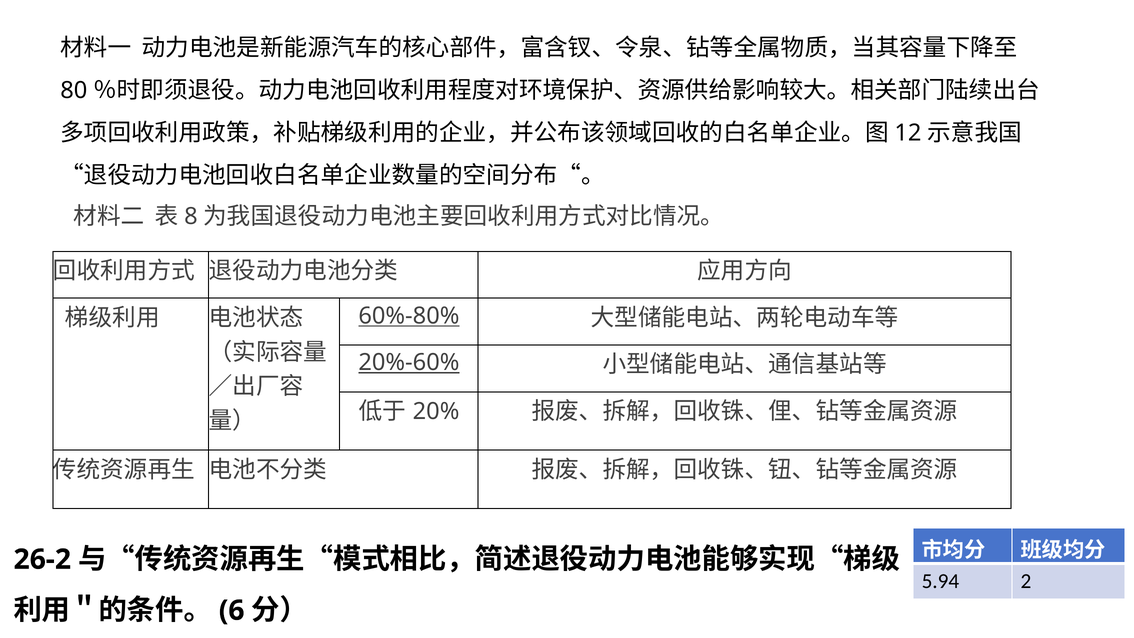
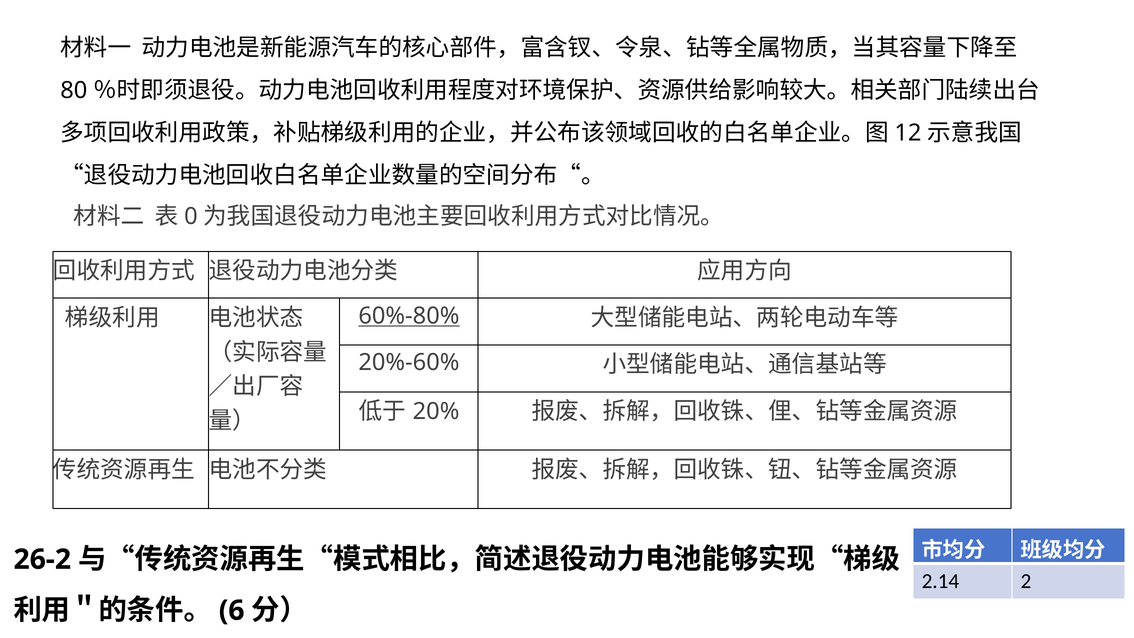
8: 8 -> 0
20%-60% underline: present -> none
5.94: 5.94 -> 2.14
